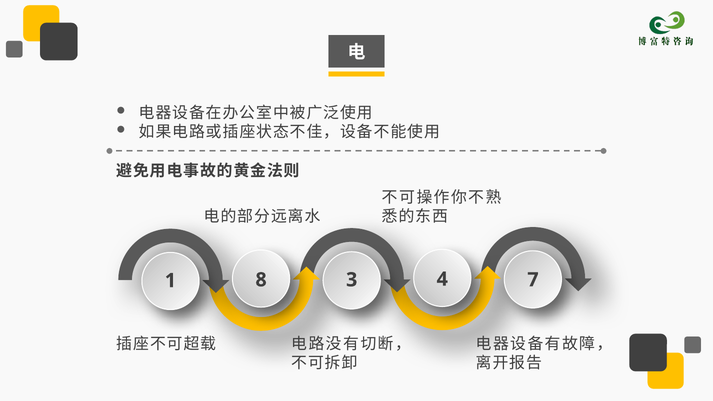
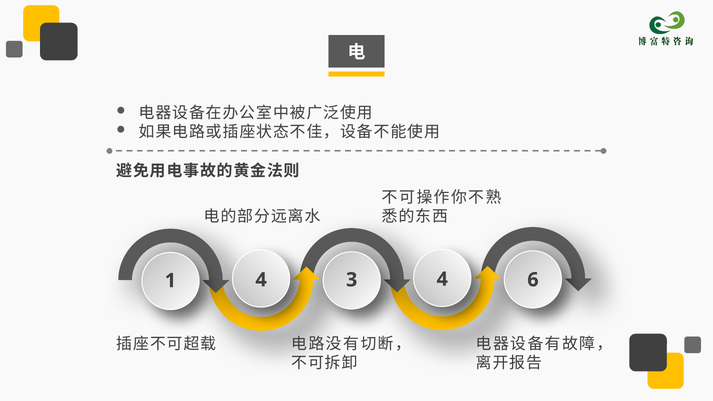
1 8: 8 -> 4
7: 7 -> 6
